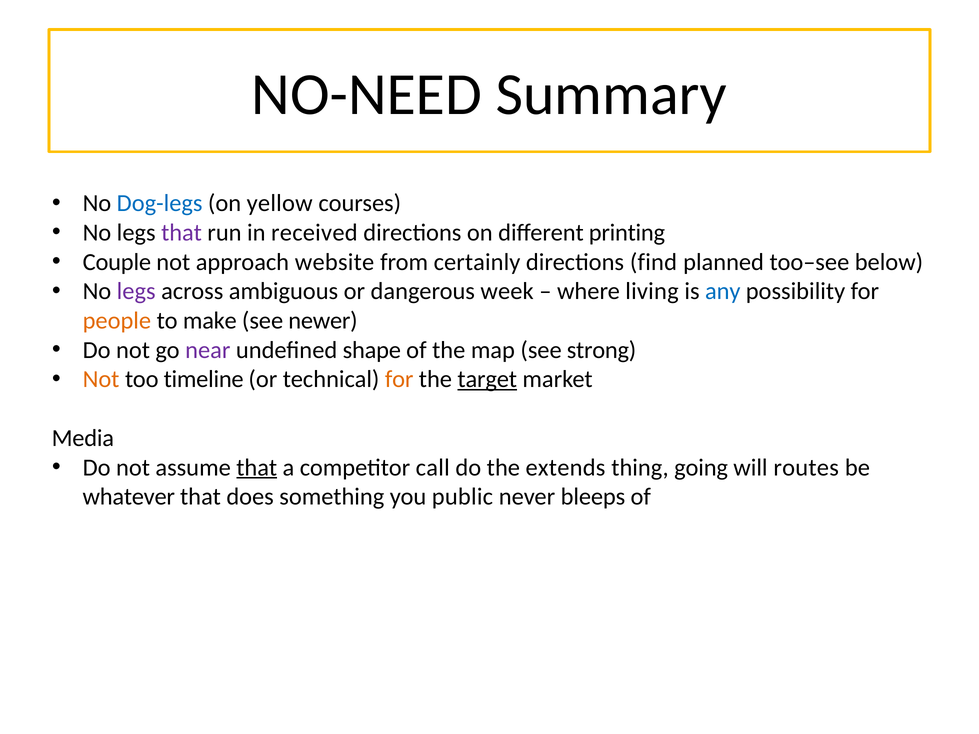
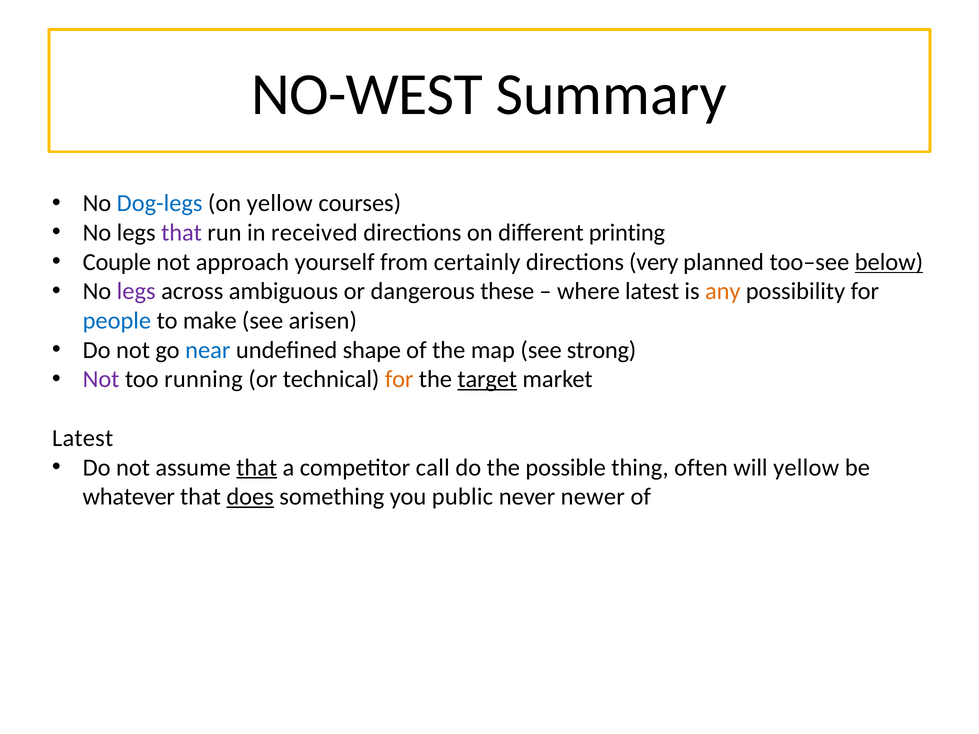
NO-NEED: NO-NEED -> NO-WEST
website: website -> yourself
find: find -> very
below underline: none -> present
week: week -> these
where living: living -> latest
any colour: blue -> orange
people colour: orange -> blue
newer: newer -> arisen
near colour: purple -> blue
Not at (101, 380) colour: orange -> purple
timeline: timeline -> running
Media at (83, 438): Media -> Latest
extends: extends -> possible
going: going -> often
will routes: routes -> yellow
does underline: none -> present
bleeps: bleeps -> newer
